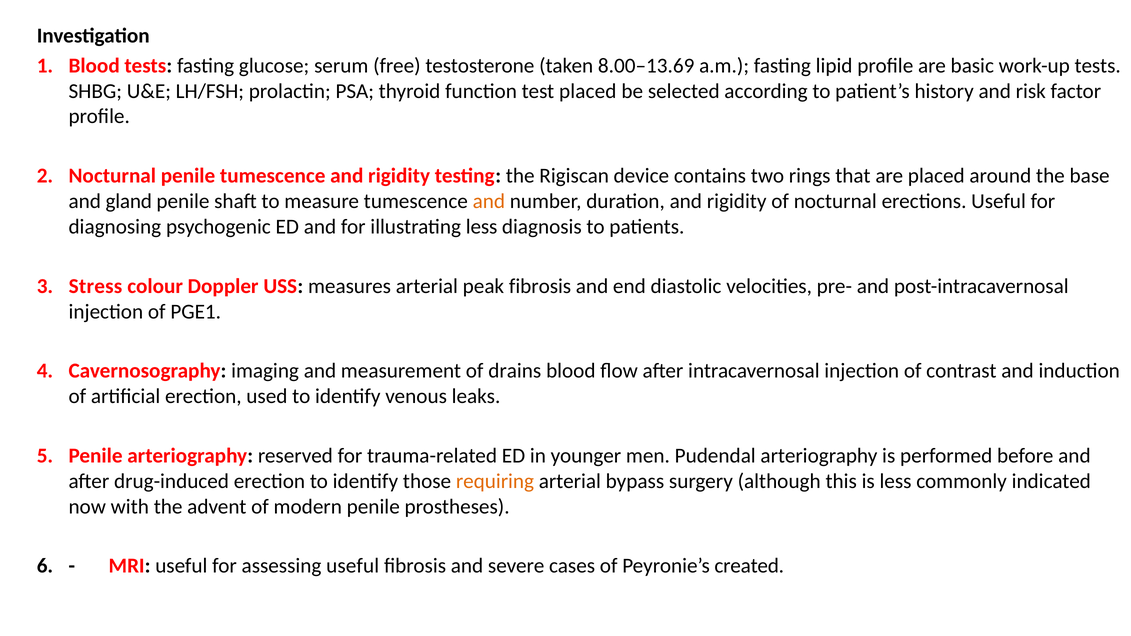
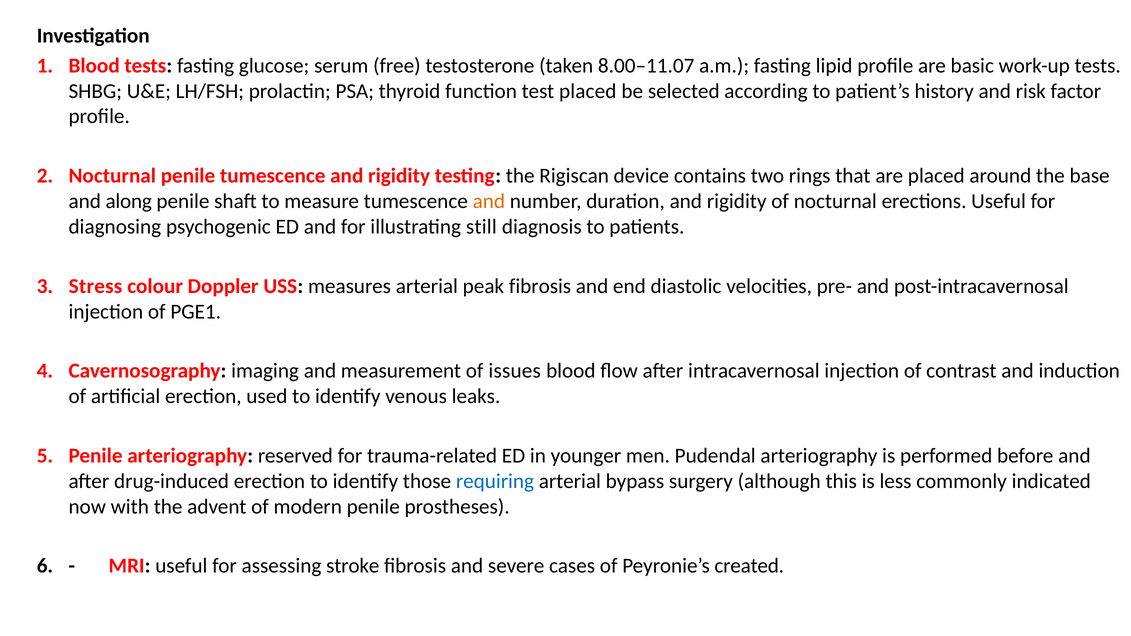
8.00–13.69: 8.00–13.69 -> 8.00–11.07
gland: gland -> along
illustrating less: less -> still
drains: drains -> issues
requiring colour: orange -> blue
assessing useful: useful -> stroke
